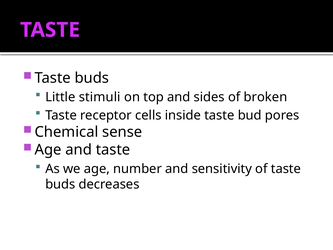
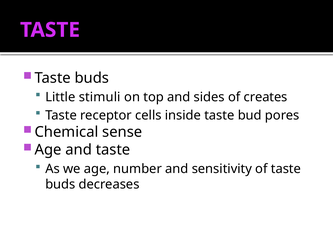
broken: broken -> creates
